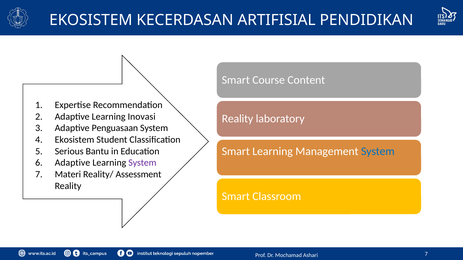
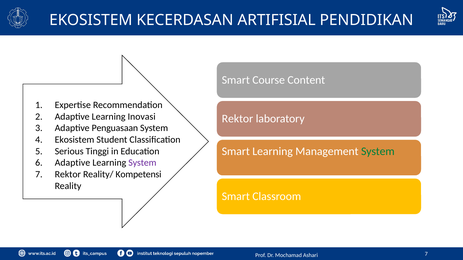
Reality at (238, 119): Reality -> Rektor
System at (378, 152) colour: blue -> green
Bantu: Bantu -> Tinggi
7 Materi: Materi -> Rektor
Assessment: Assessment -> Kompetensi
